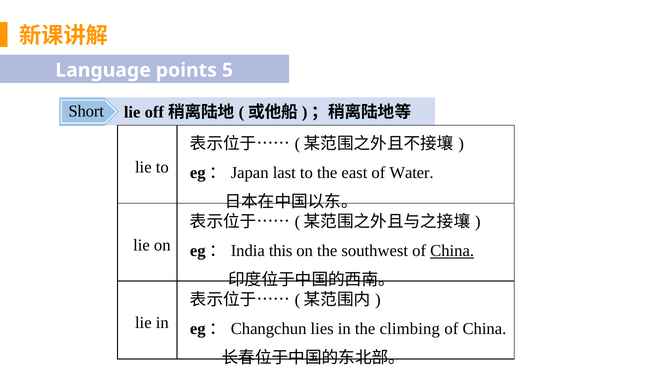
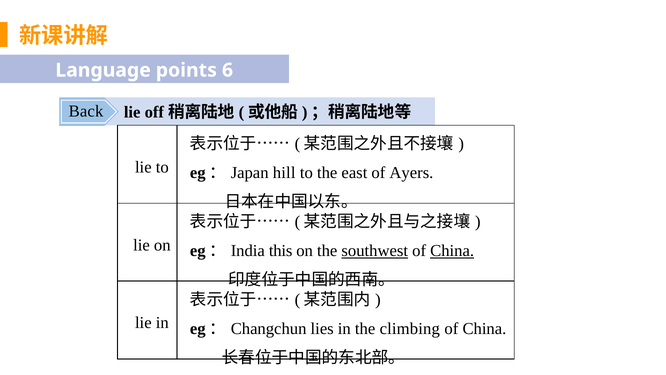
5: 5 -> 6
Short: Short -> Back
last: last -> hill
Water: Water -> Ayers
southwest underline: none -> present
